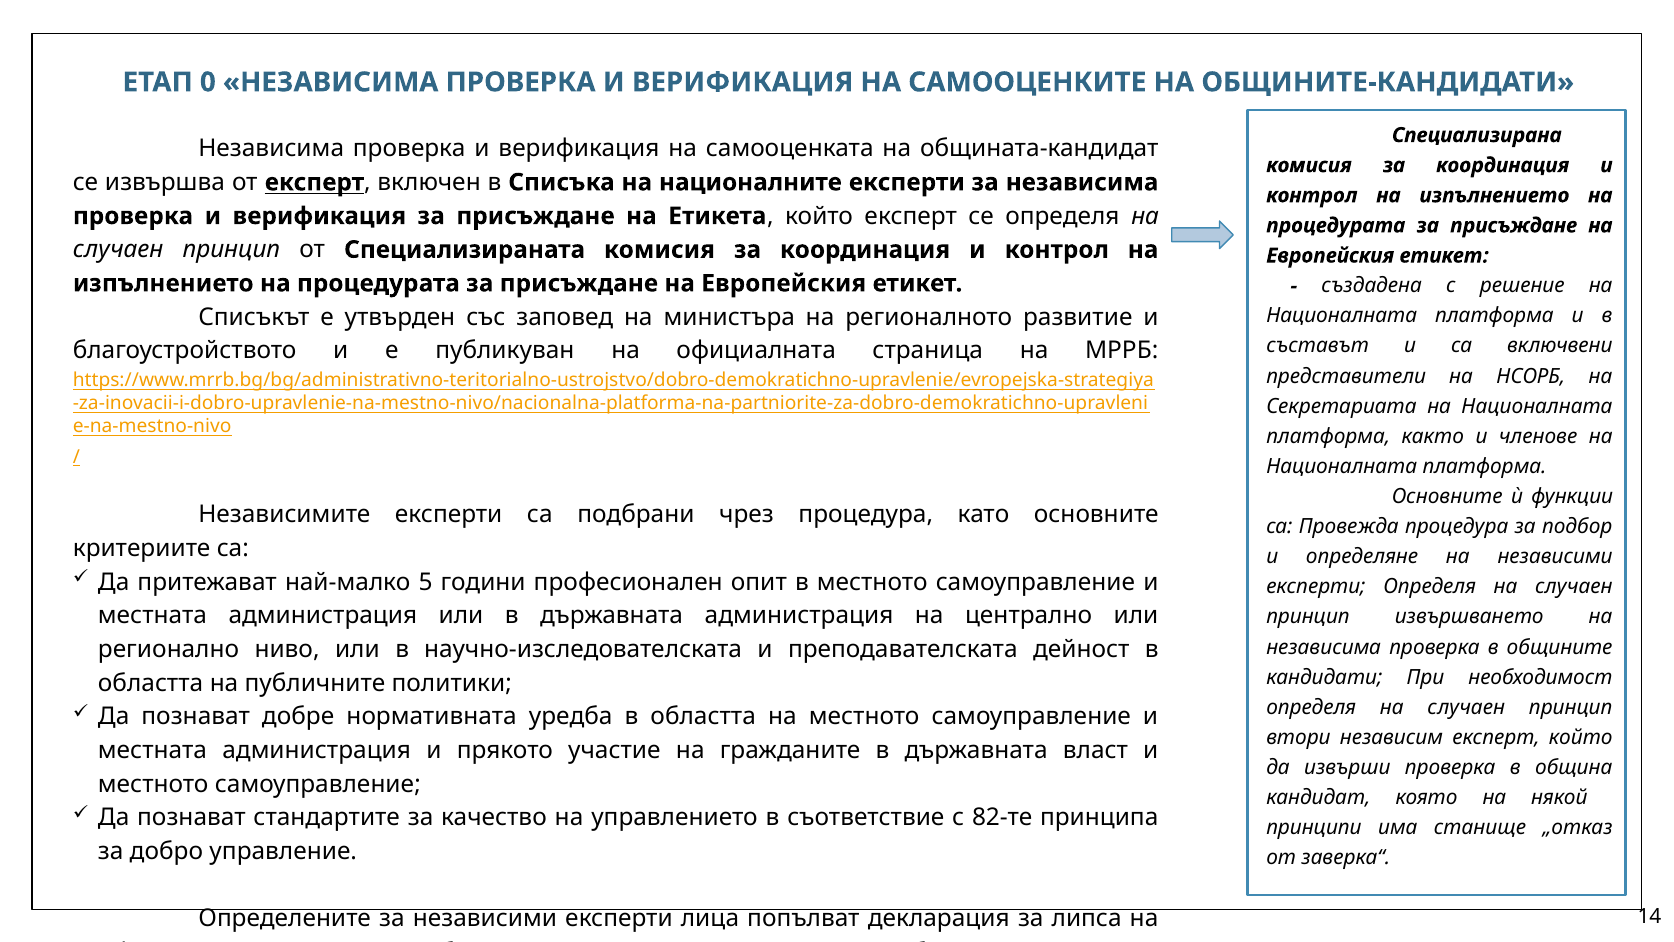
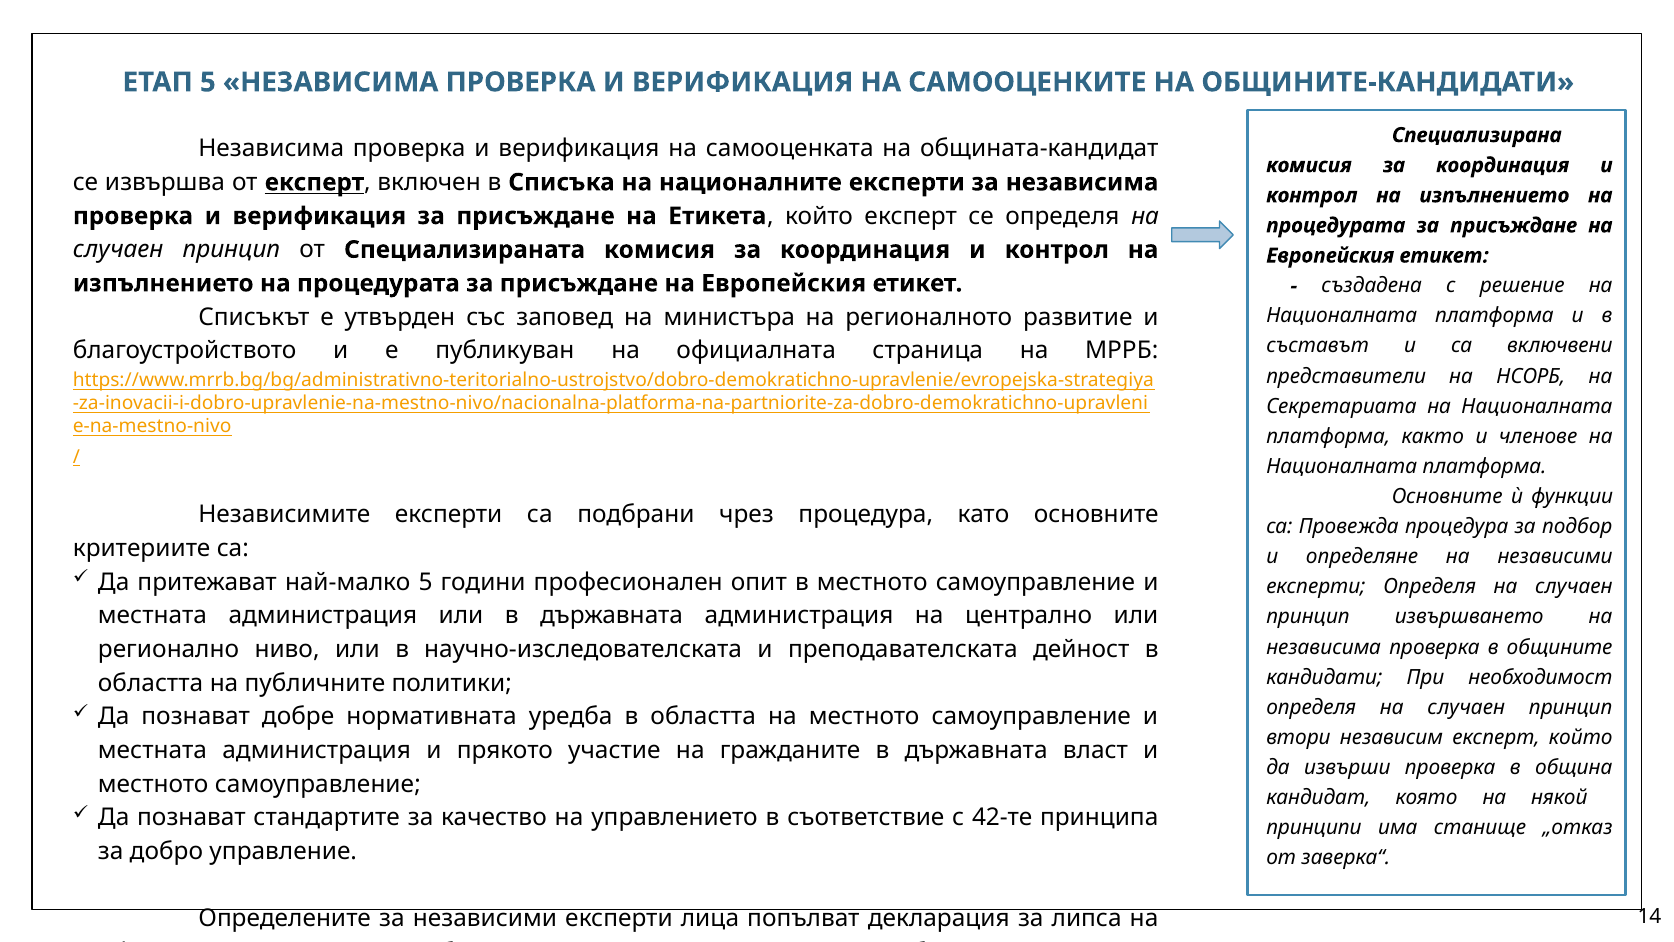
ЕТАП 0: 0 -> 5
82-те: 82-те -> 42-те
